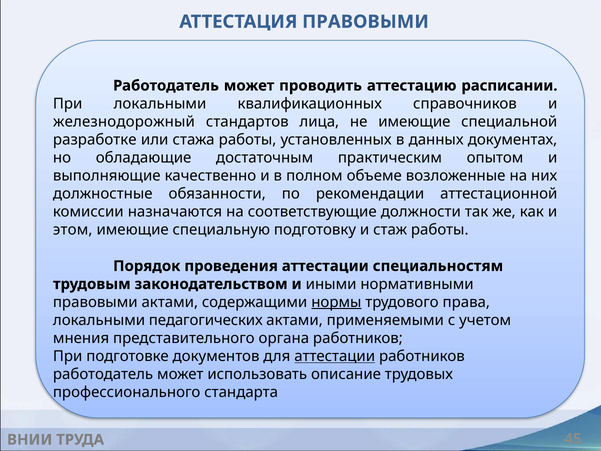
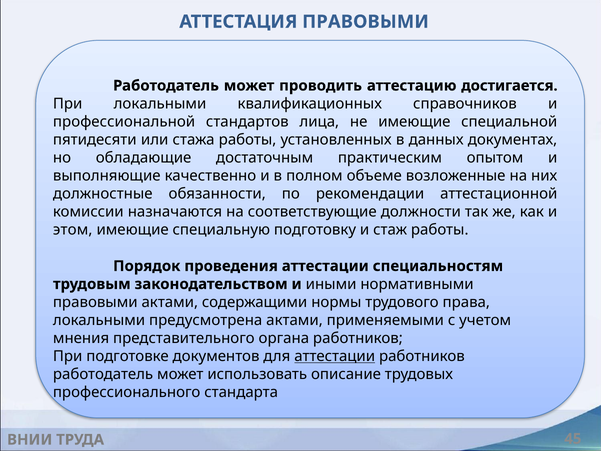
расписании: расписании -> достигается
железнодорожный: железнодорожный -> профессиональной
разработке: разработке -> пятидесяти
нормы underline: present -> none
педагогических: педагогических -> предусмотрена
